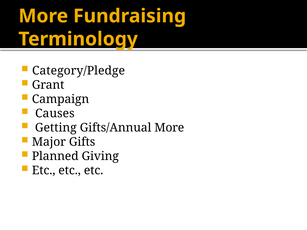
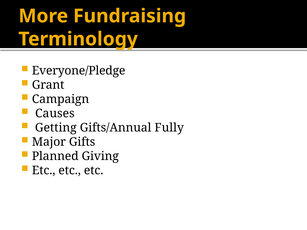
Category/Pledge: Category/Pledge -> Everyone/Pledge
Gifts/Annual More: More -> Fully
